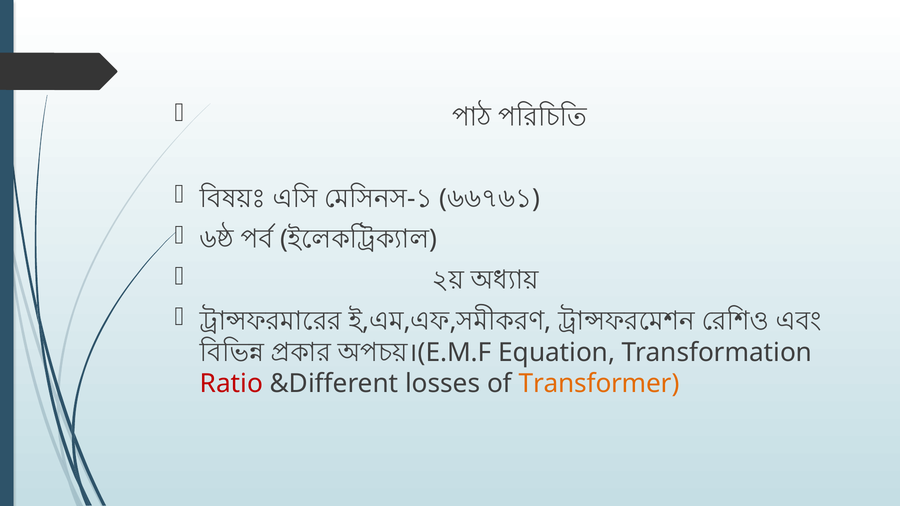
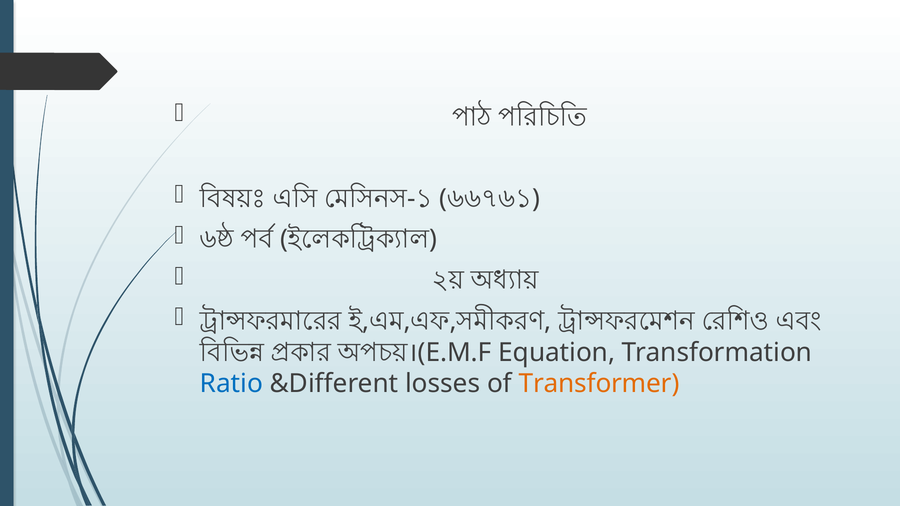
Ratio colour: red -> blue
